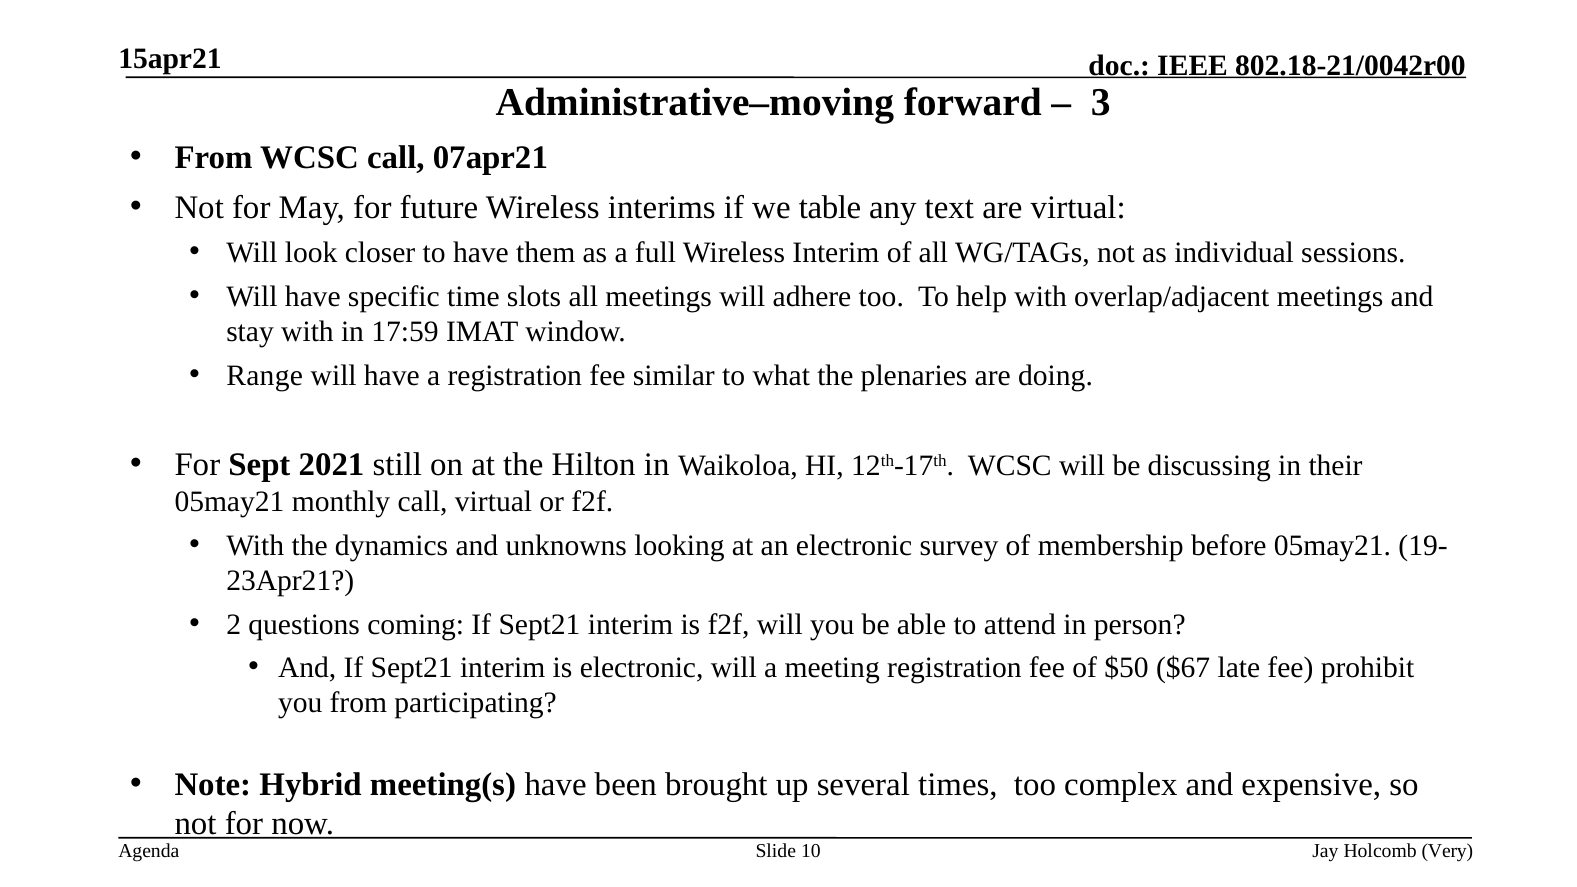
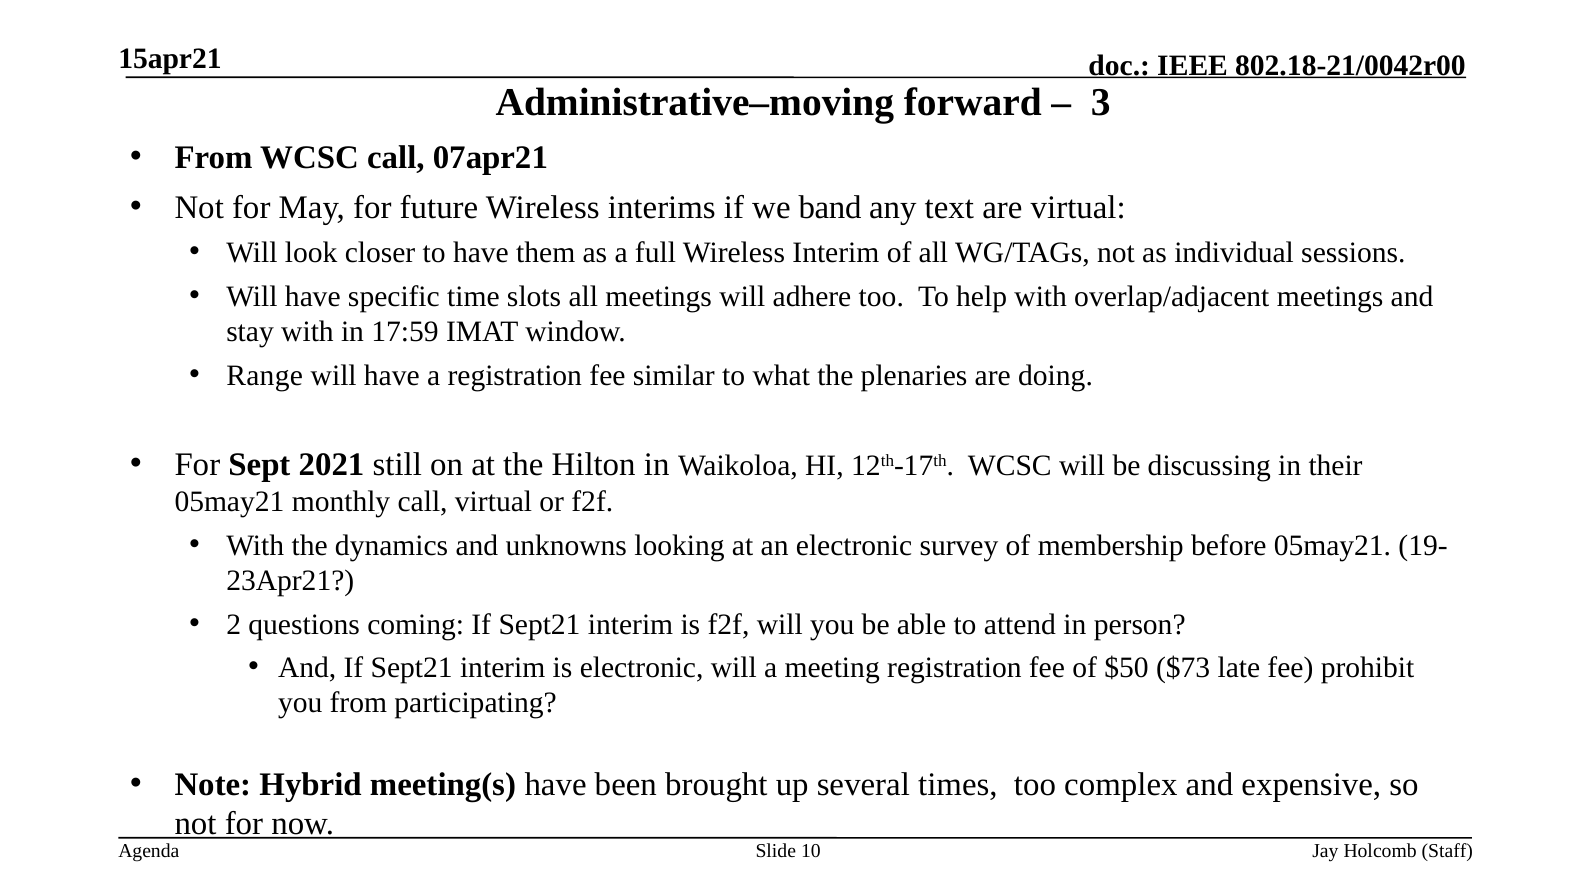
table: table -> band
$67: $67 -> $73
Very: Very -> Staff
